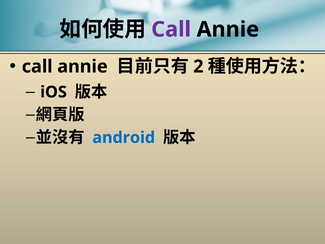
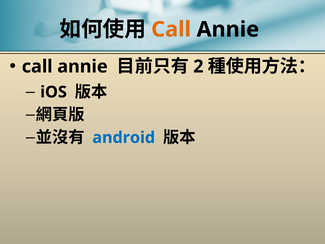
Call at (171, 29) colour: purple -> orange
